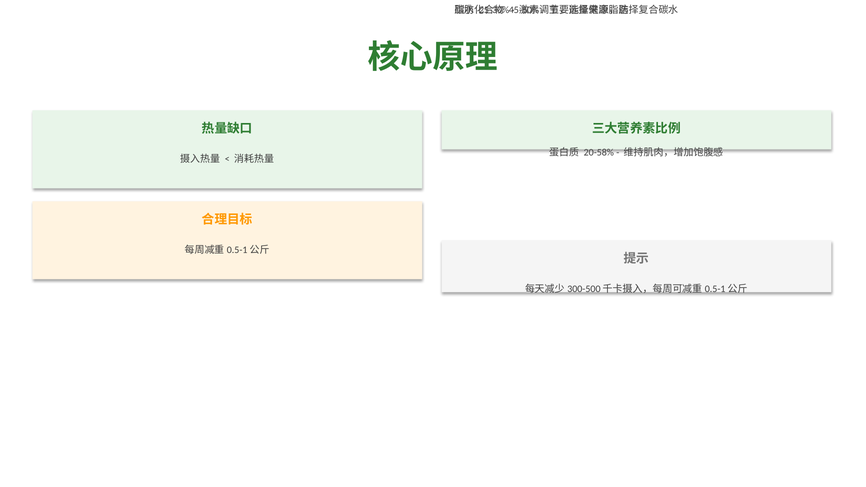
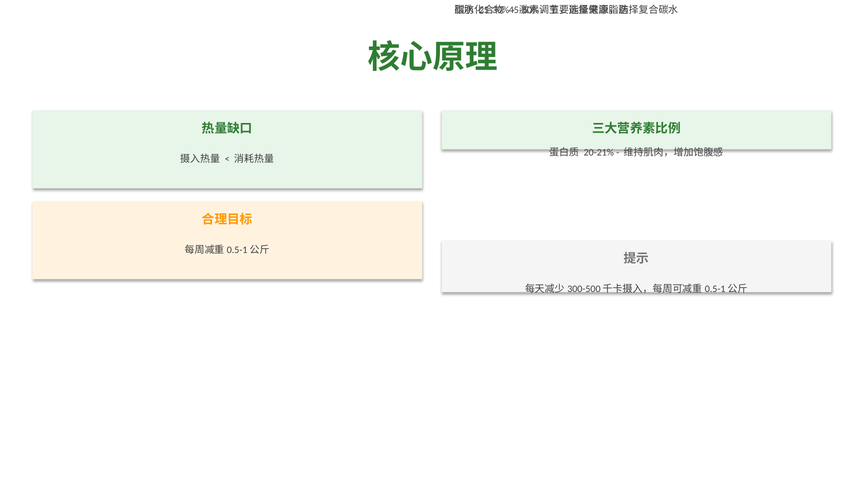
20-58%: 20-58% -> 20-21%
